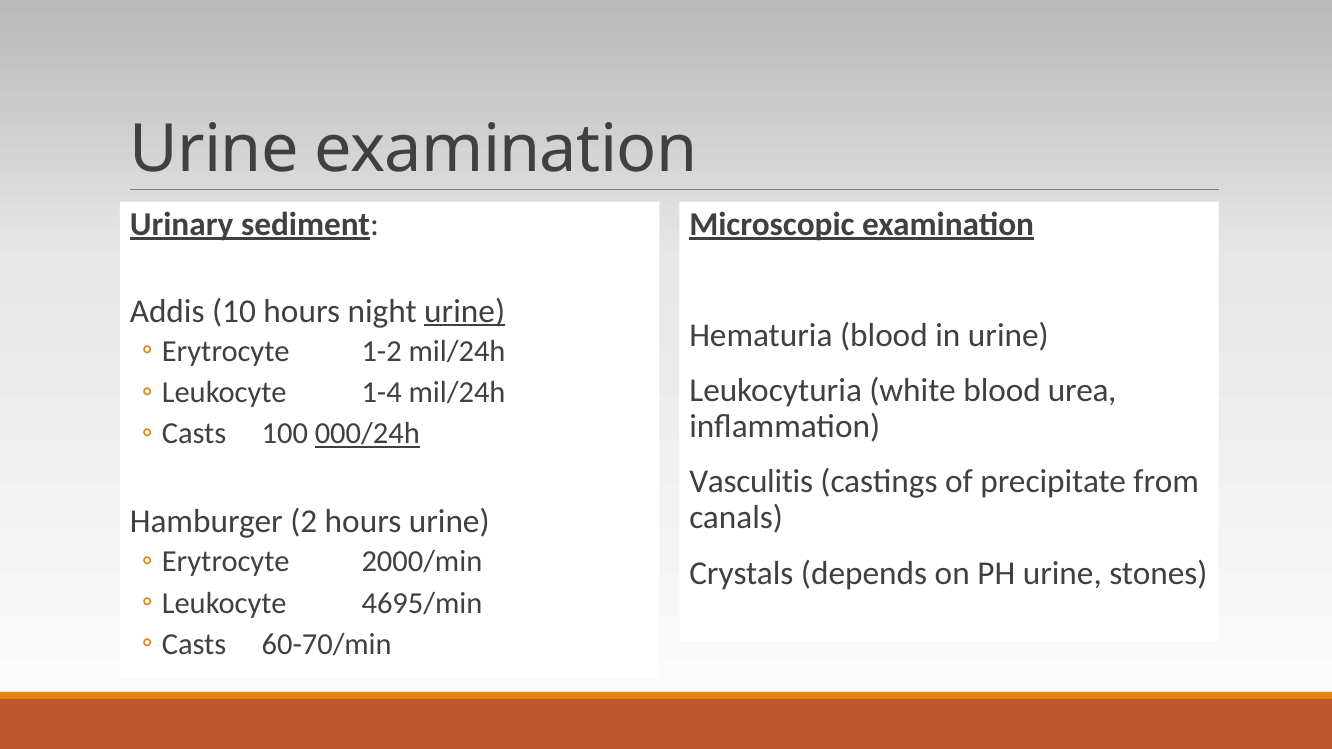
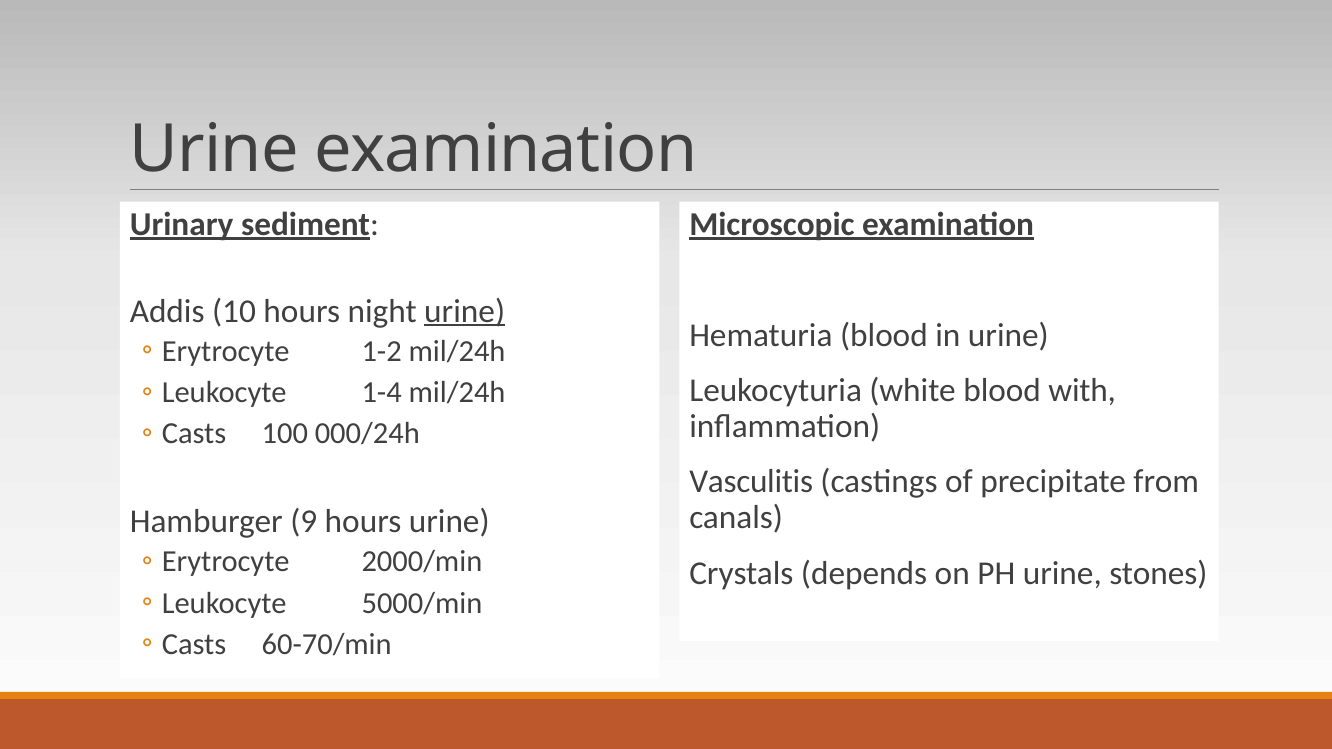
urea: urea -> with
000/24h underline: present -> none
2: 2 -> 9
4695/min: 4695/min -> 5000/min
